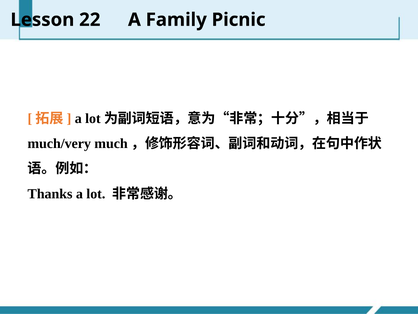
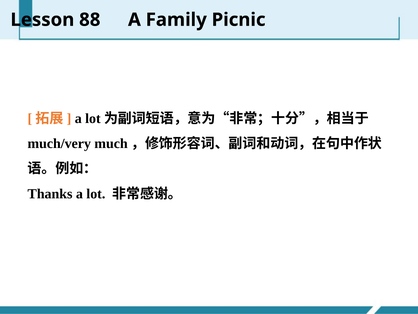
22: 22 -> 88
